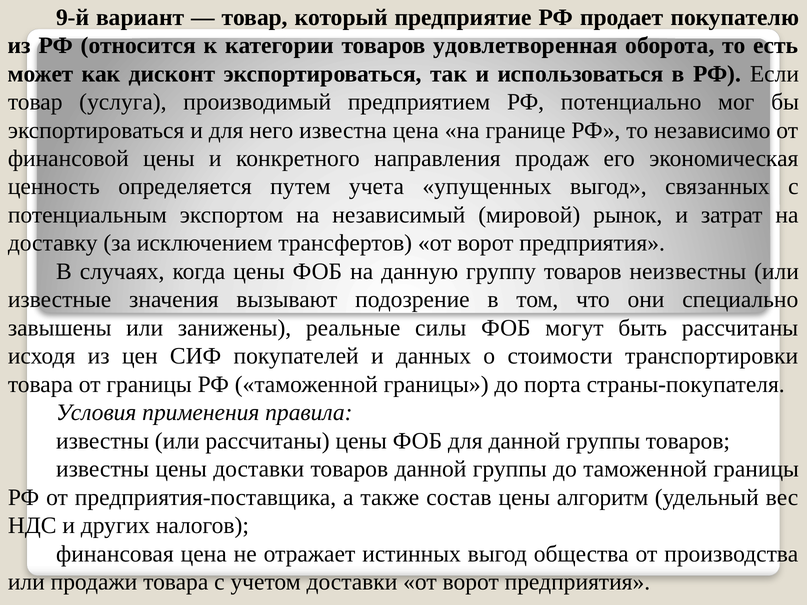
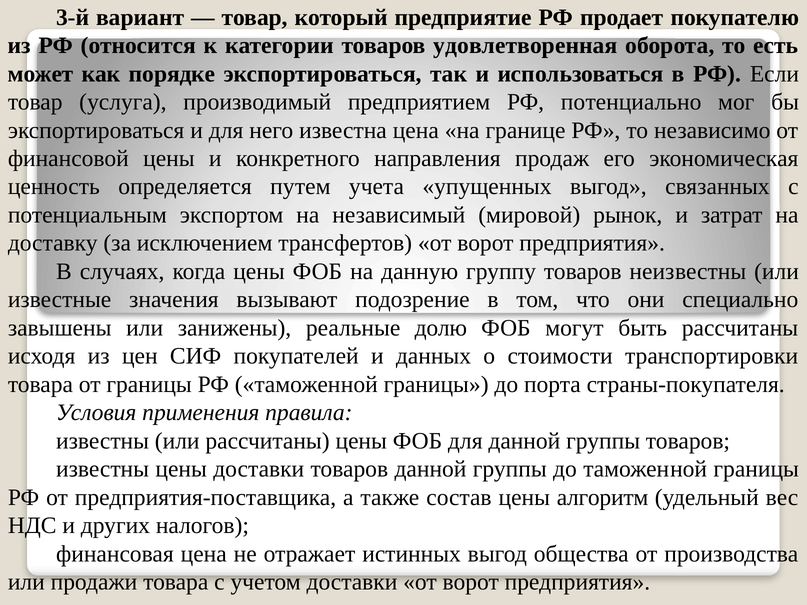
9-й: 9-й -> 3-й
дисконт: дисконт -> порядке
силы: силы -> долю
